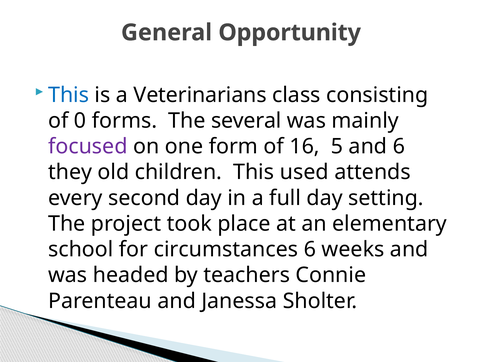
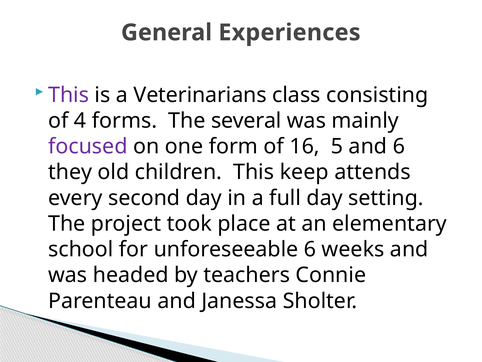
Opportunity: Opportunity -> Experiences
This at (69, 95) colour: blue -> purple
0: 0 -> 4
used: used -> keep
circumstances: circumstances -> unforeseeable
